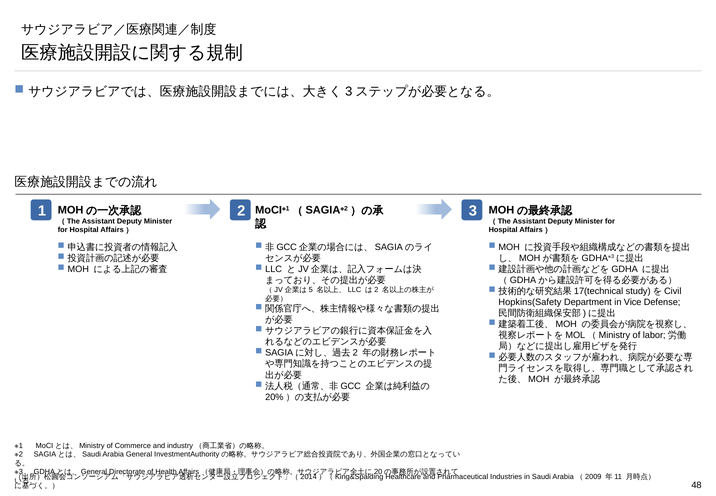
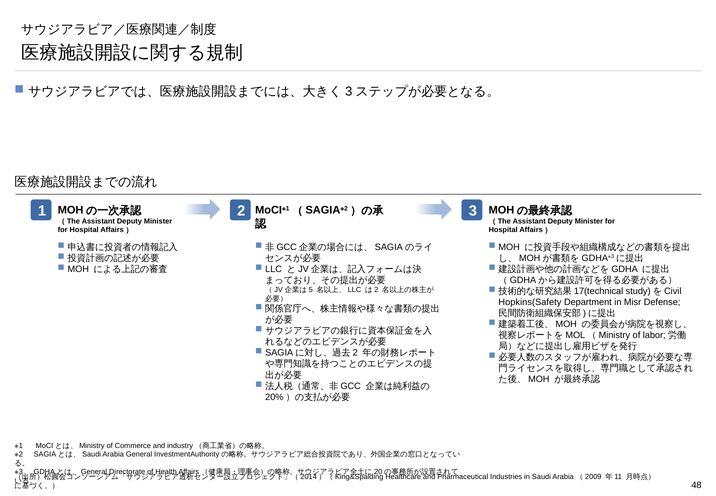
Vice: Vice -> Misr
